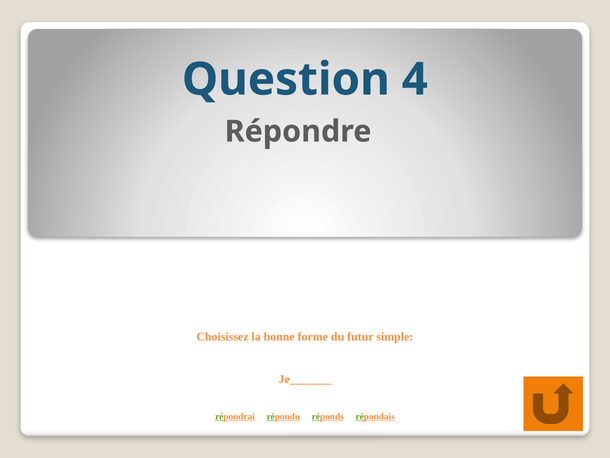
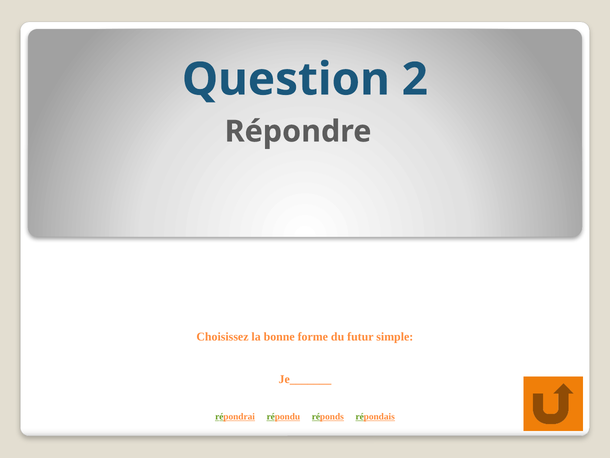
4: 4 -> 2
